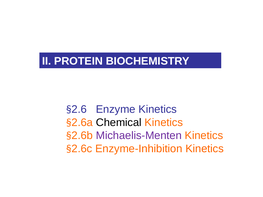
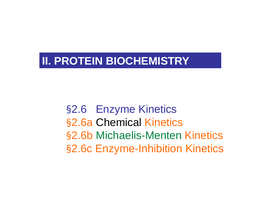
Michaelis-Menten colour: purple -> green
